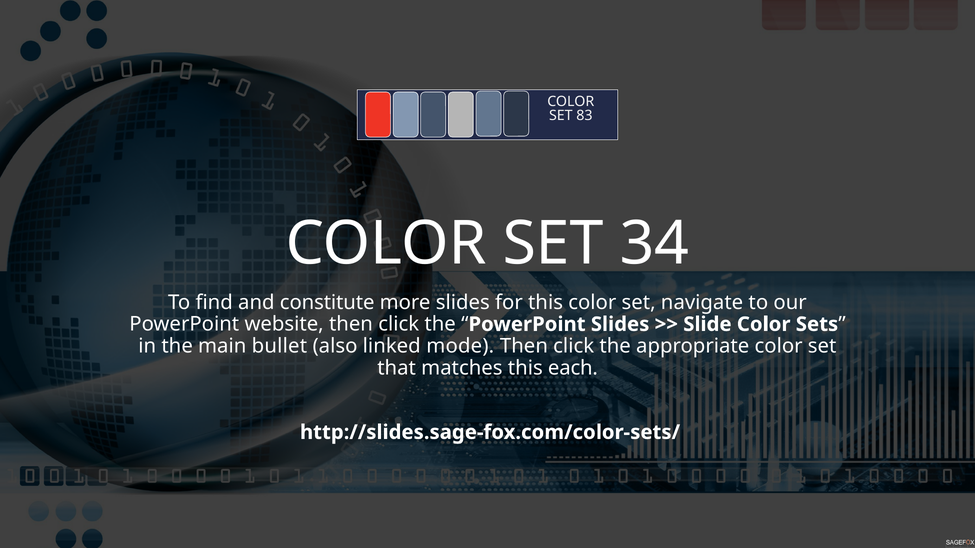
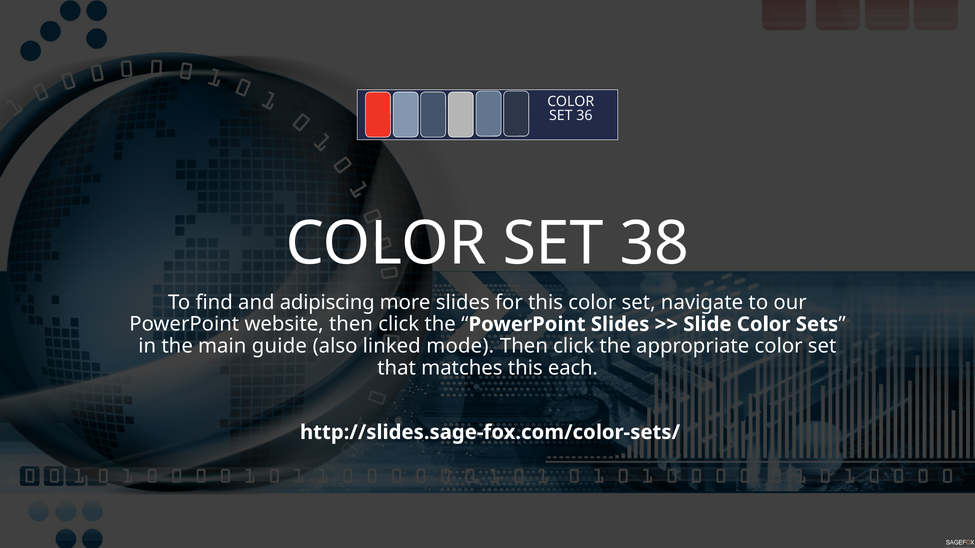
83: 83 -> 36
34: 34 -> 38
constitute: constitute -> adipiscing
bullet: bullet -> guide
